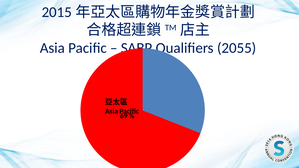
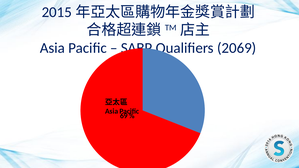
2055: 2055 -> 2069
